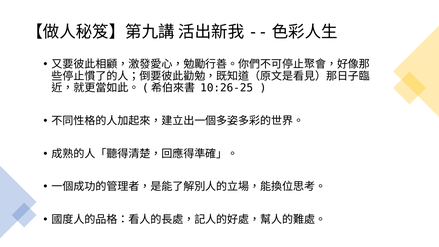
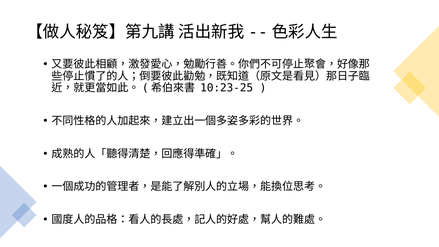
10:26-25: 10:26-25 -> 10:23-25
